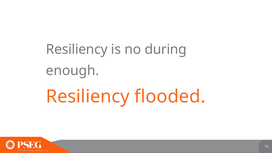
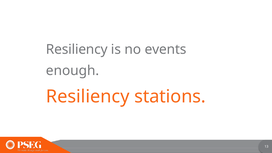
during: during -> events
flooded: flooded -> stations
